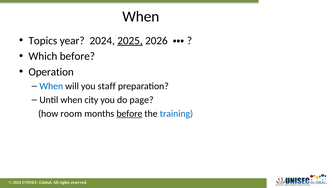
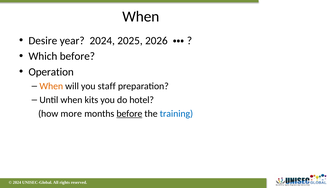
Topics: Topics -> Desire
2025 underline: present -> none
When at (51, 86) colour: blue -> orange
city: city -> kits
page: page -> hotel
room: room -> more
